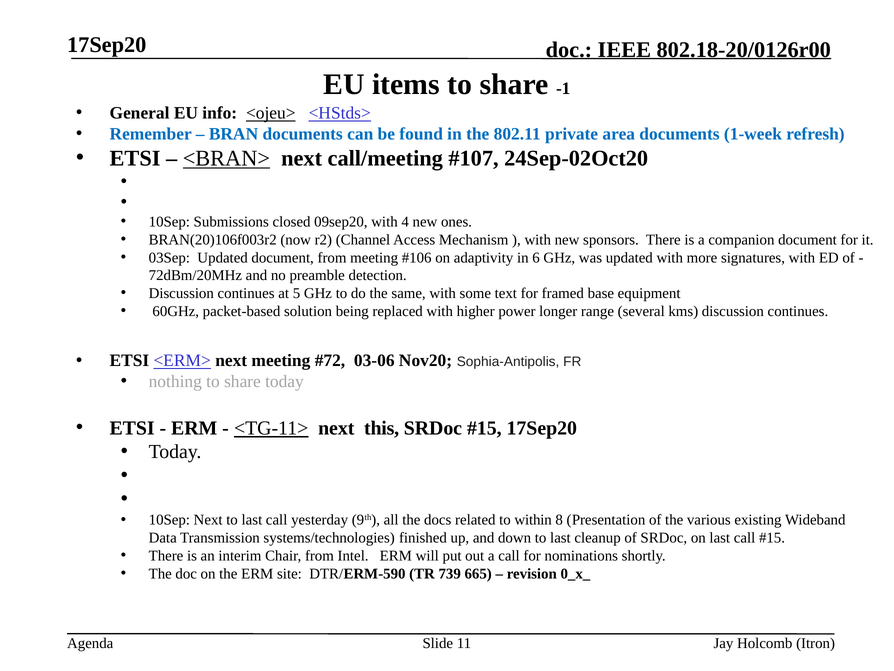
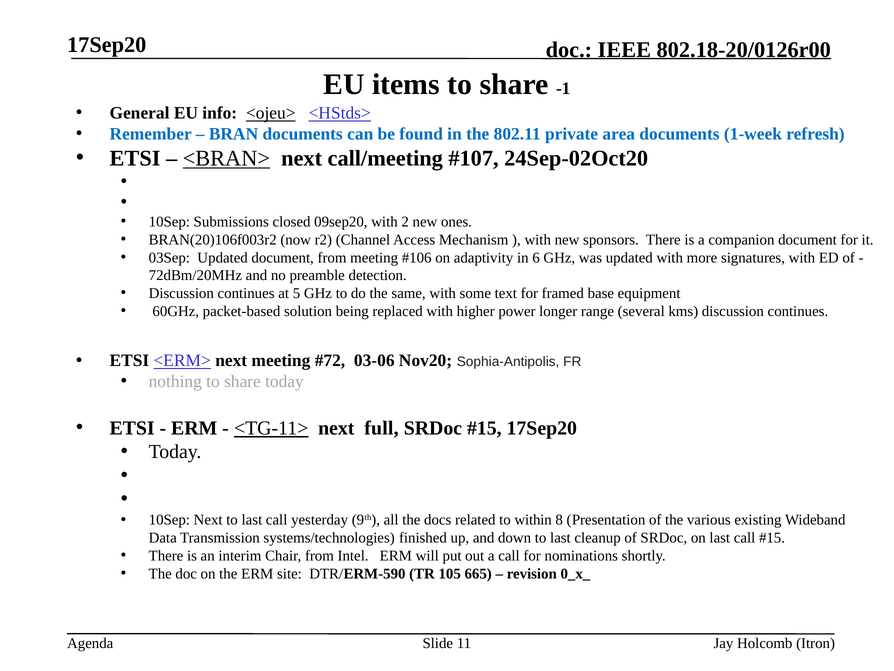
4: 4 -> 2
this: this -> full
739: 739 -> 105
